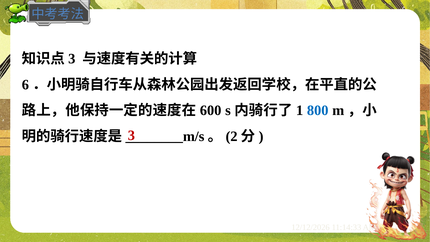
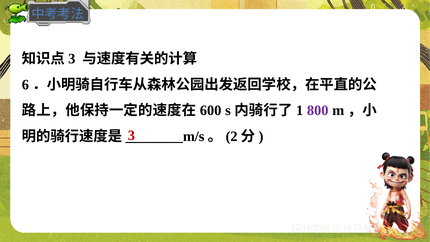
800 colour: blue -> purple
